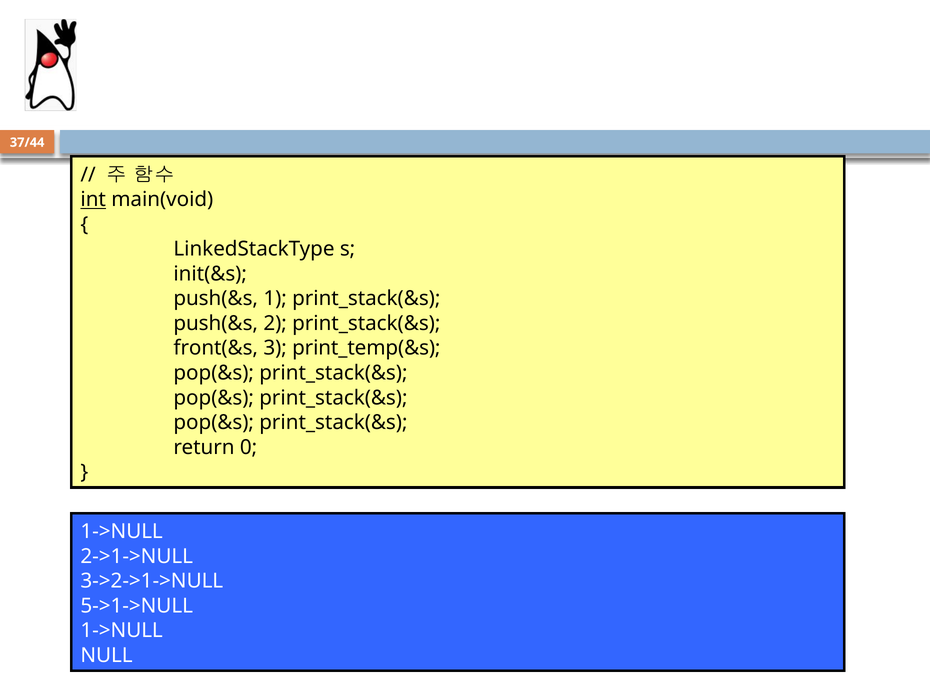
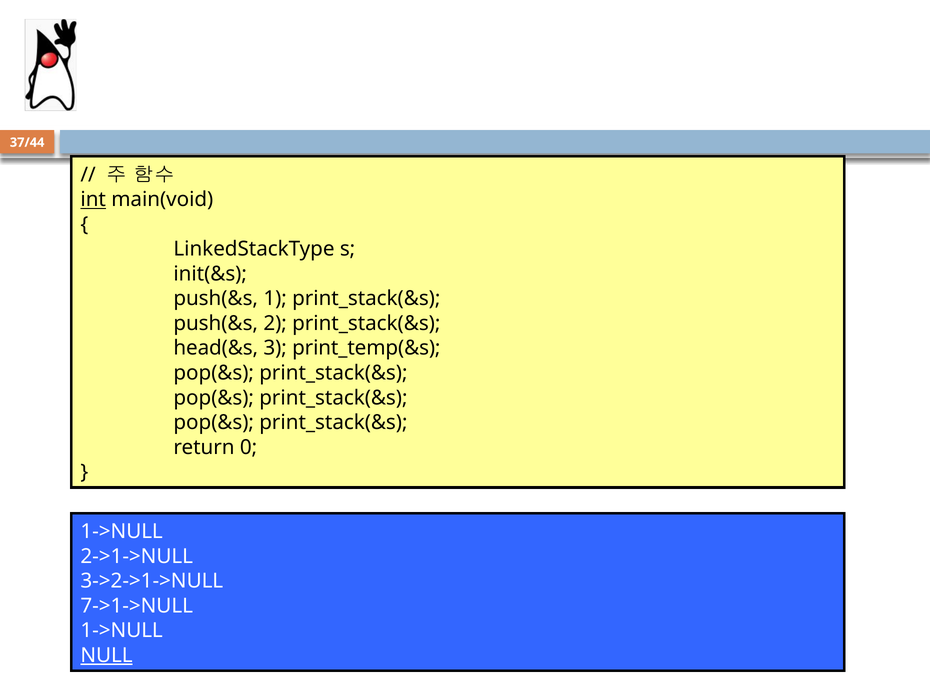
front(&s: front(&s -> head(&s
5->1->NULL: 5->1->NULL -> 7->1->NULL
NULL underline: none -> present
